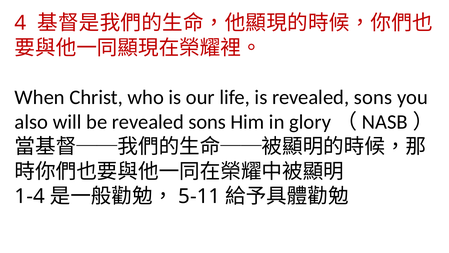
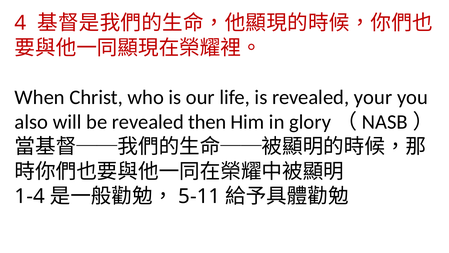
is revealed sons: sons -> your
be revealed sons: sons -> then
